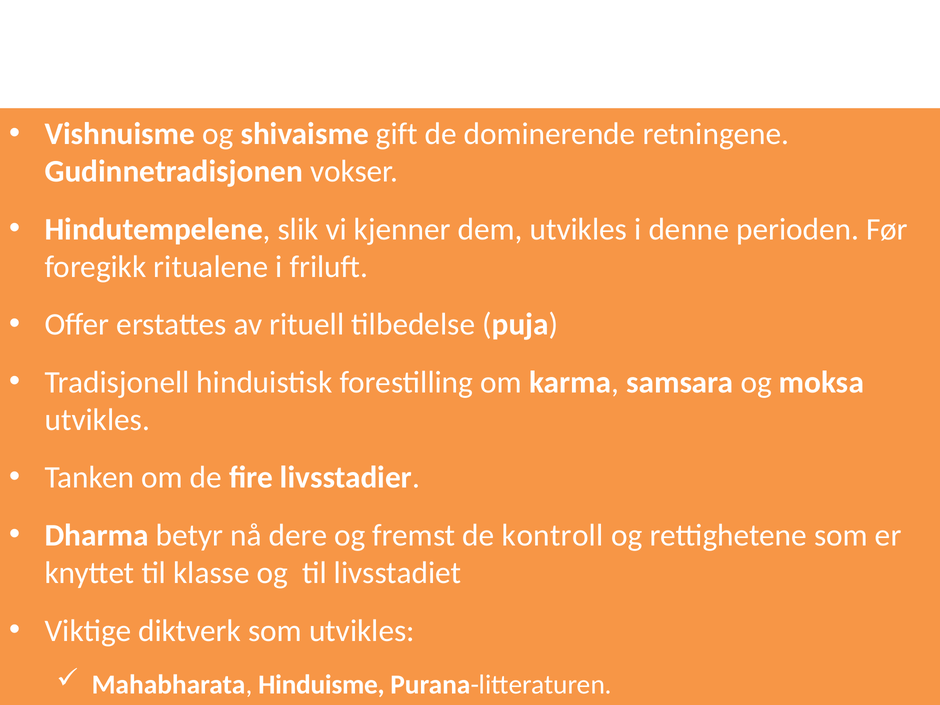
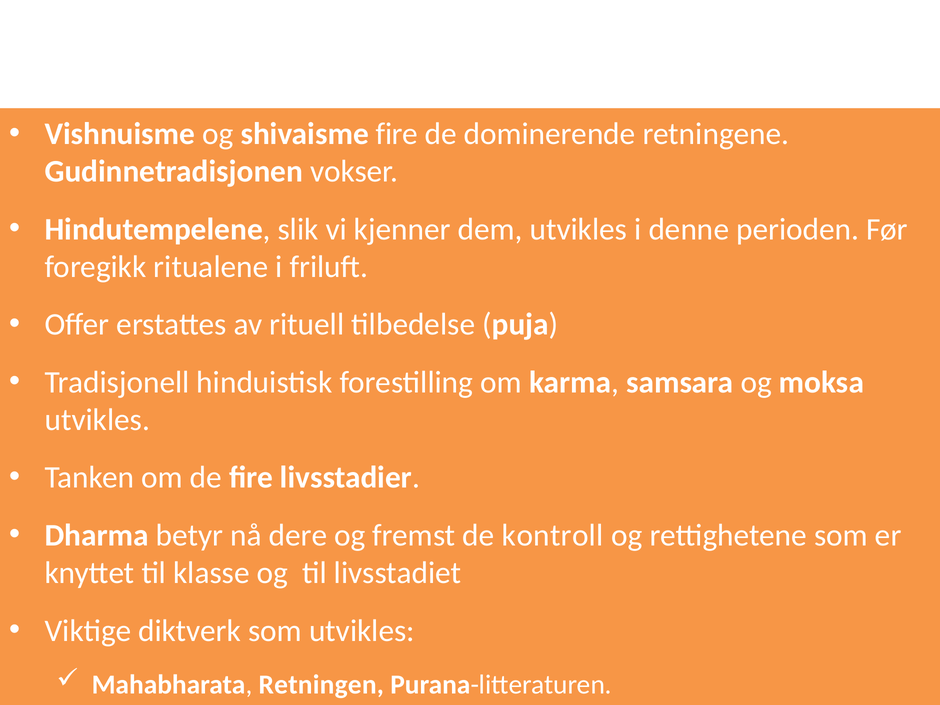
shivaisme gift: gift -> fire
Hinduisme: Hinduisme -> Retningen
